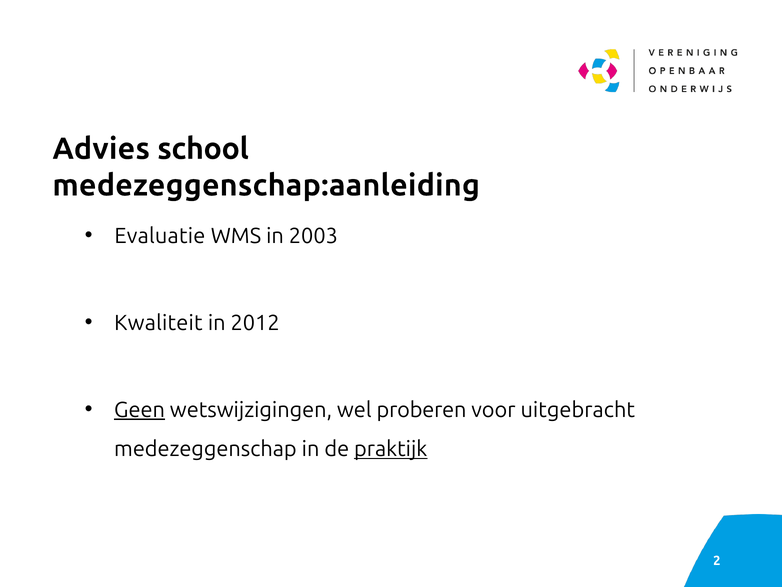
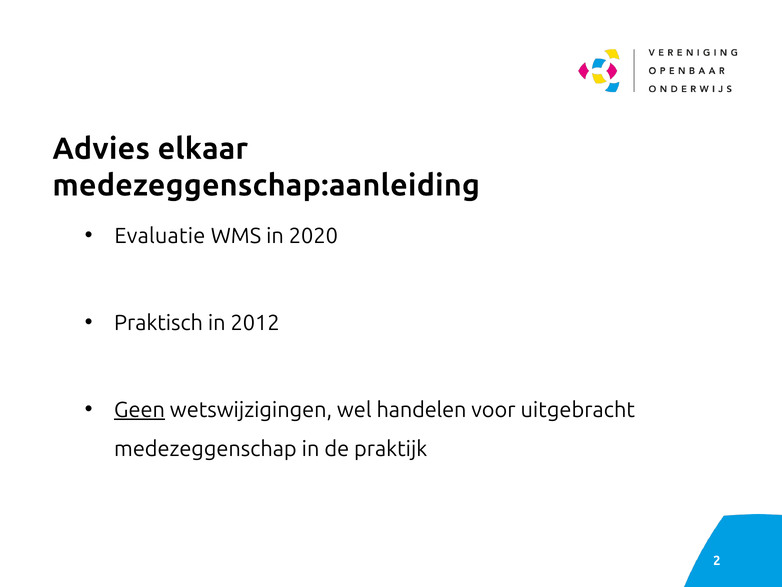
school: school -> elkaar
2003: 2003 -> 2020
Kwaliteit: Kwaliteit -> Praktisch
proberen: proberen -> handelen
praktijk underline: present -> none
